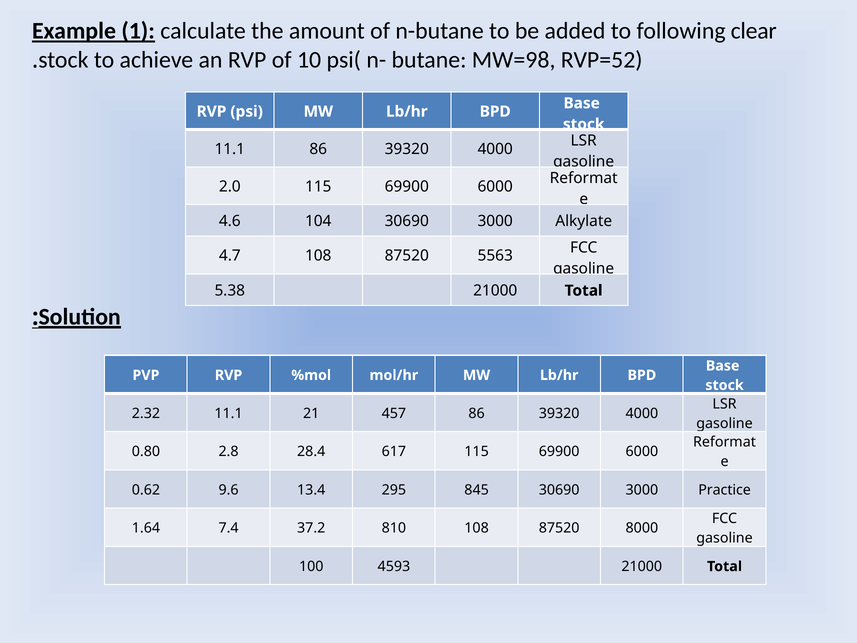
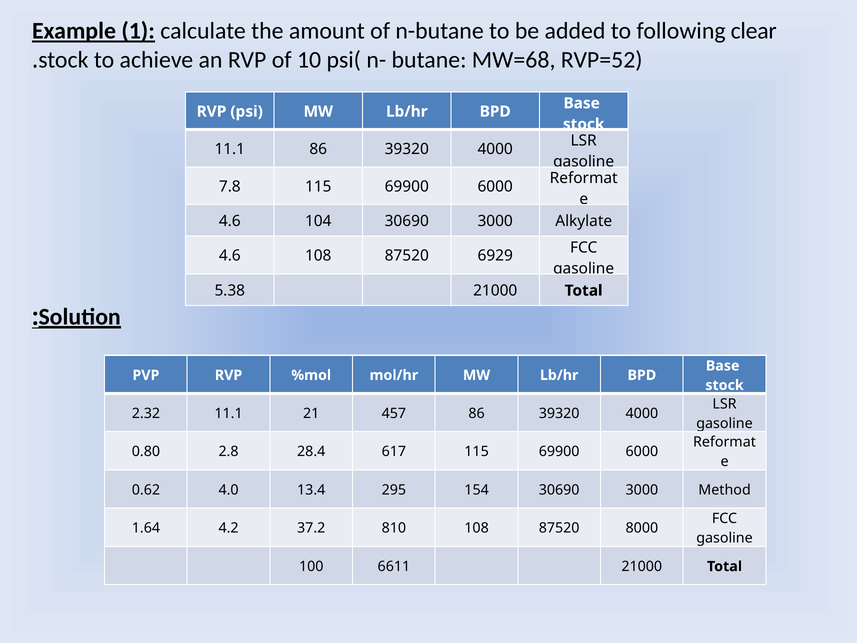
MW=98: MW=98 -> MW=68
2.0: 2.0 -> 7.8
4.7 at (230, 256): 4.7 -> 4.6
5563: 5563 -> 6929
9.6: 9.6 -> 4.0
845: 845 -> 154
Practice: Practice -> Method
7.4: 7.4 -> 4.2
4593: 4593 -> 6611
